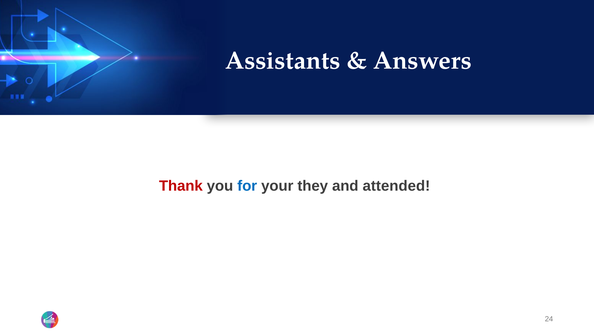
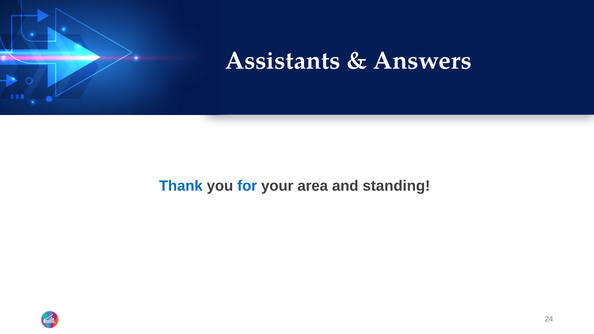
Thank colour: red -> blue
they: they -> area
attended: attended -> standing
